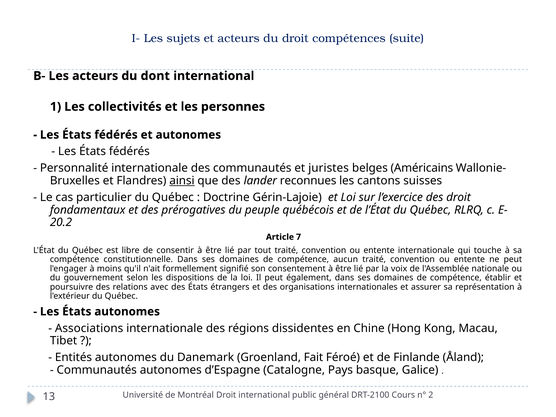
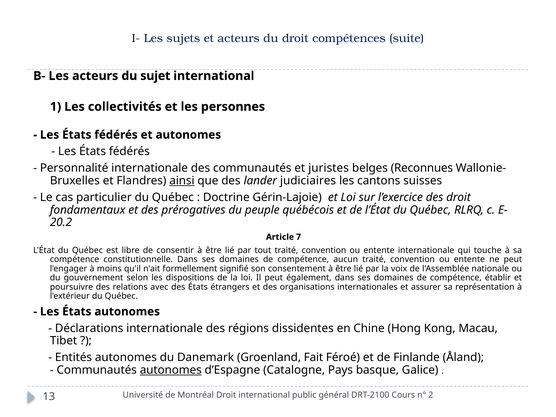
dont: dont -> sujet
Américains: Américains -> Reconnues
reconnues: reconnues -> judiciaires
Associations: Associations -> Déclarations
autonomes at (171, 370) underline: none -> present
